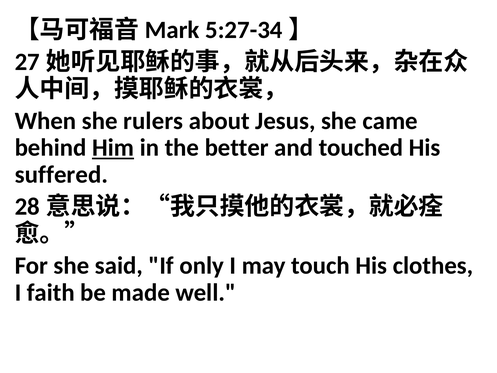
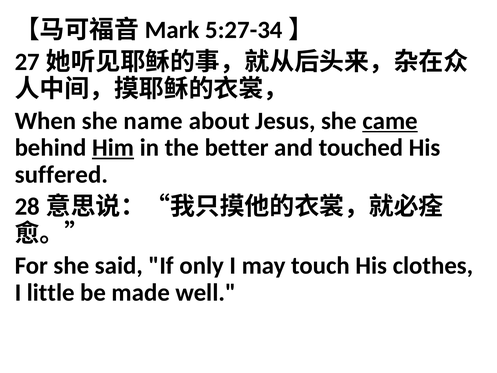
rulers: rulers -> name
came underline: none -> present
faith: faith -> little
